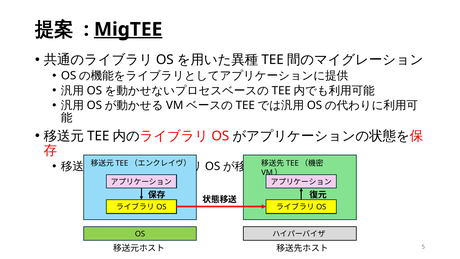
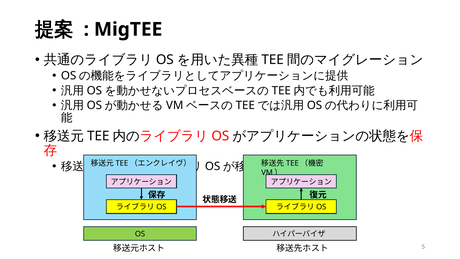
MigTEE underline: present -> none
